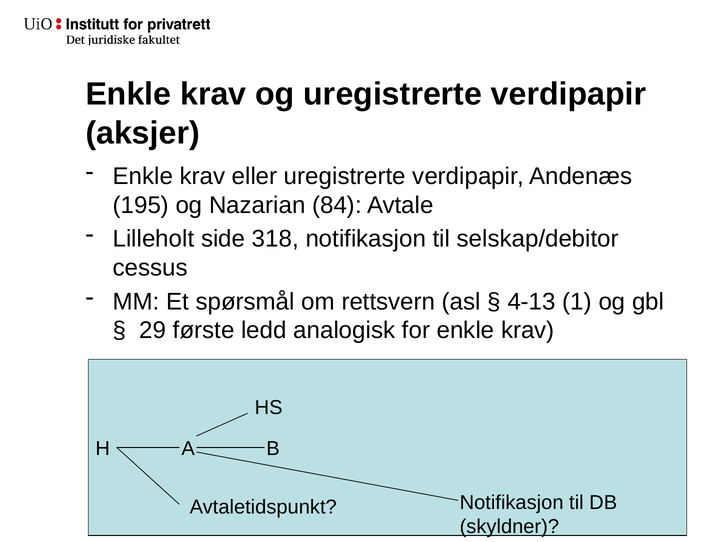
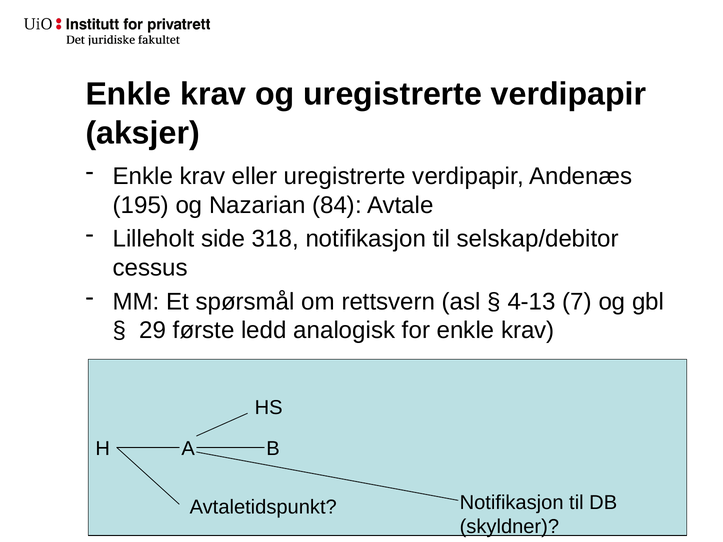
1: 1 -> 7
